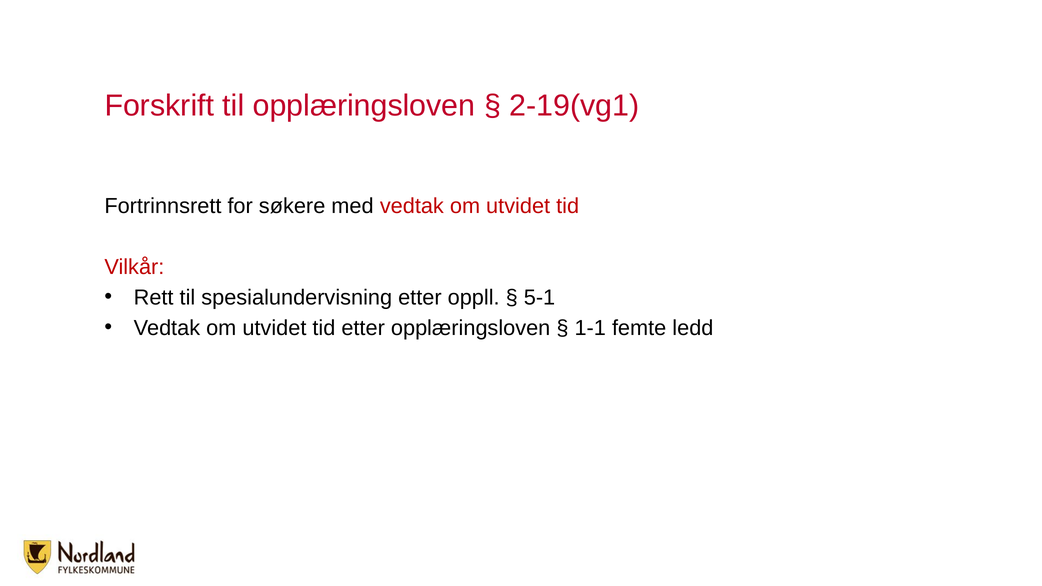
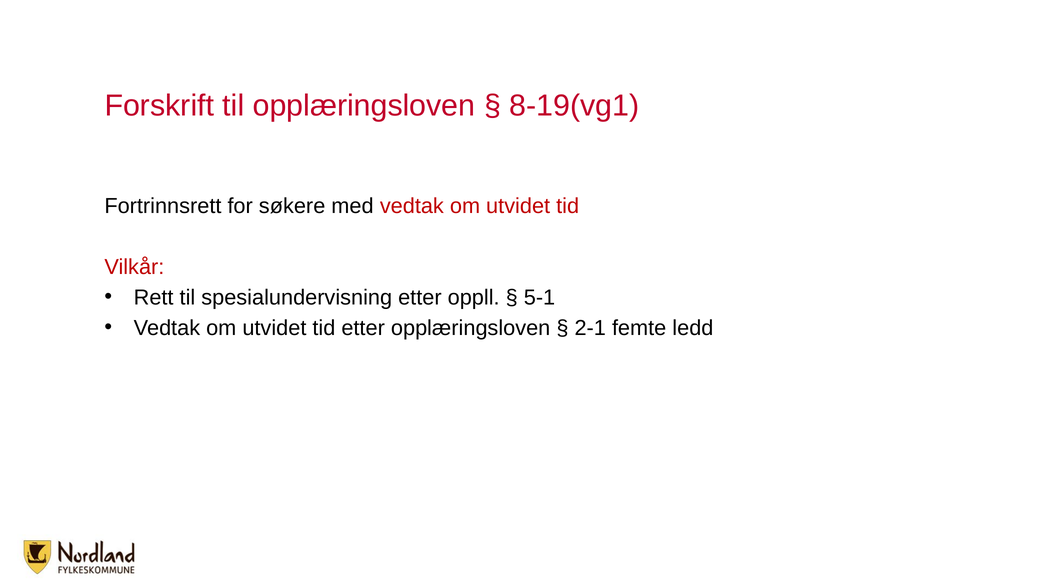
2-19(vg1: 2-19(vg1 -> 8-19(vg1
1-1: 1-1 -> 2-1
